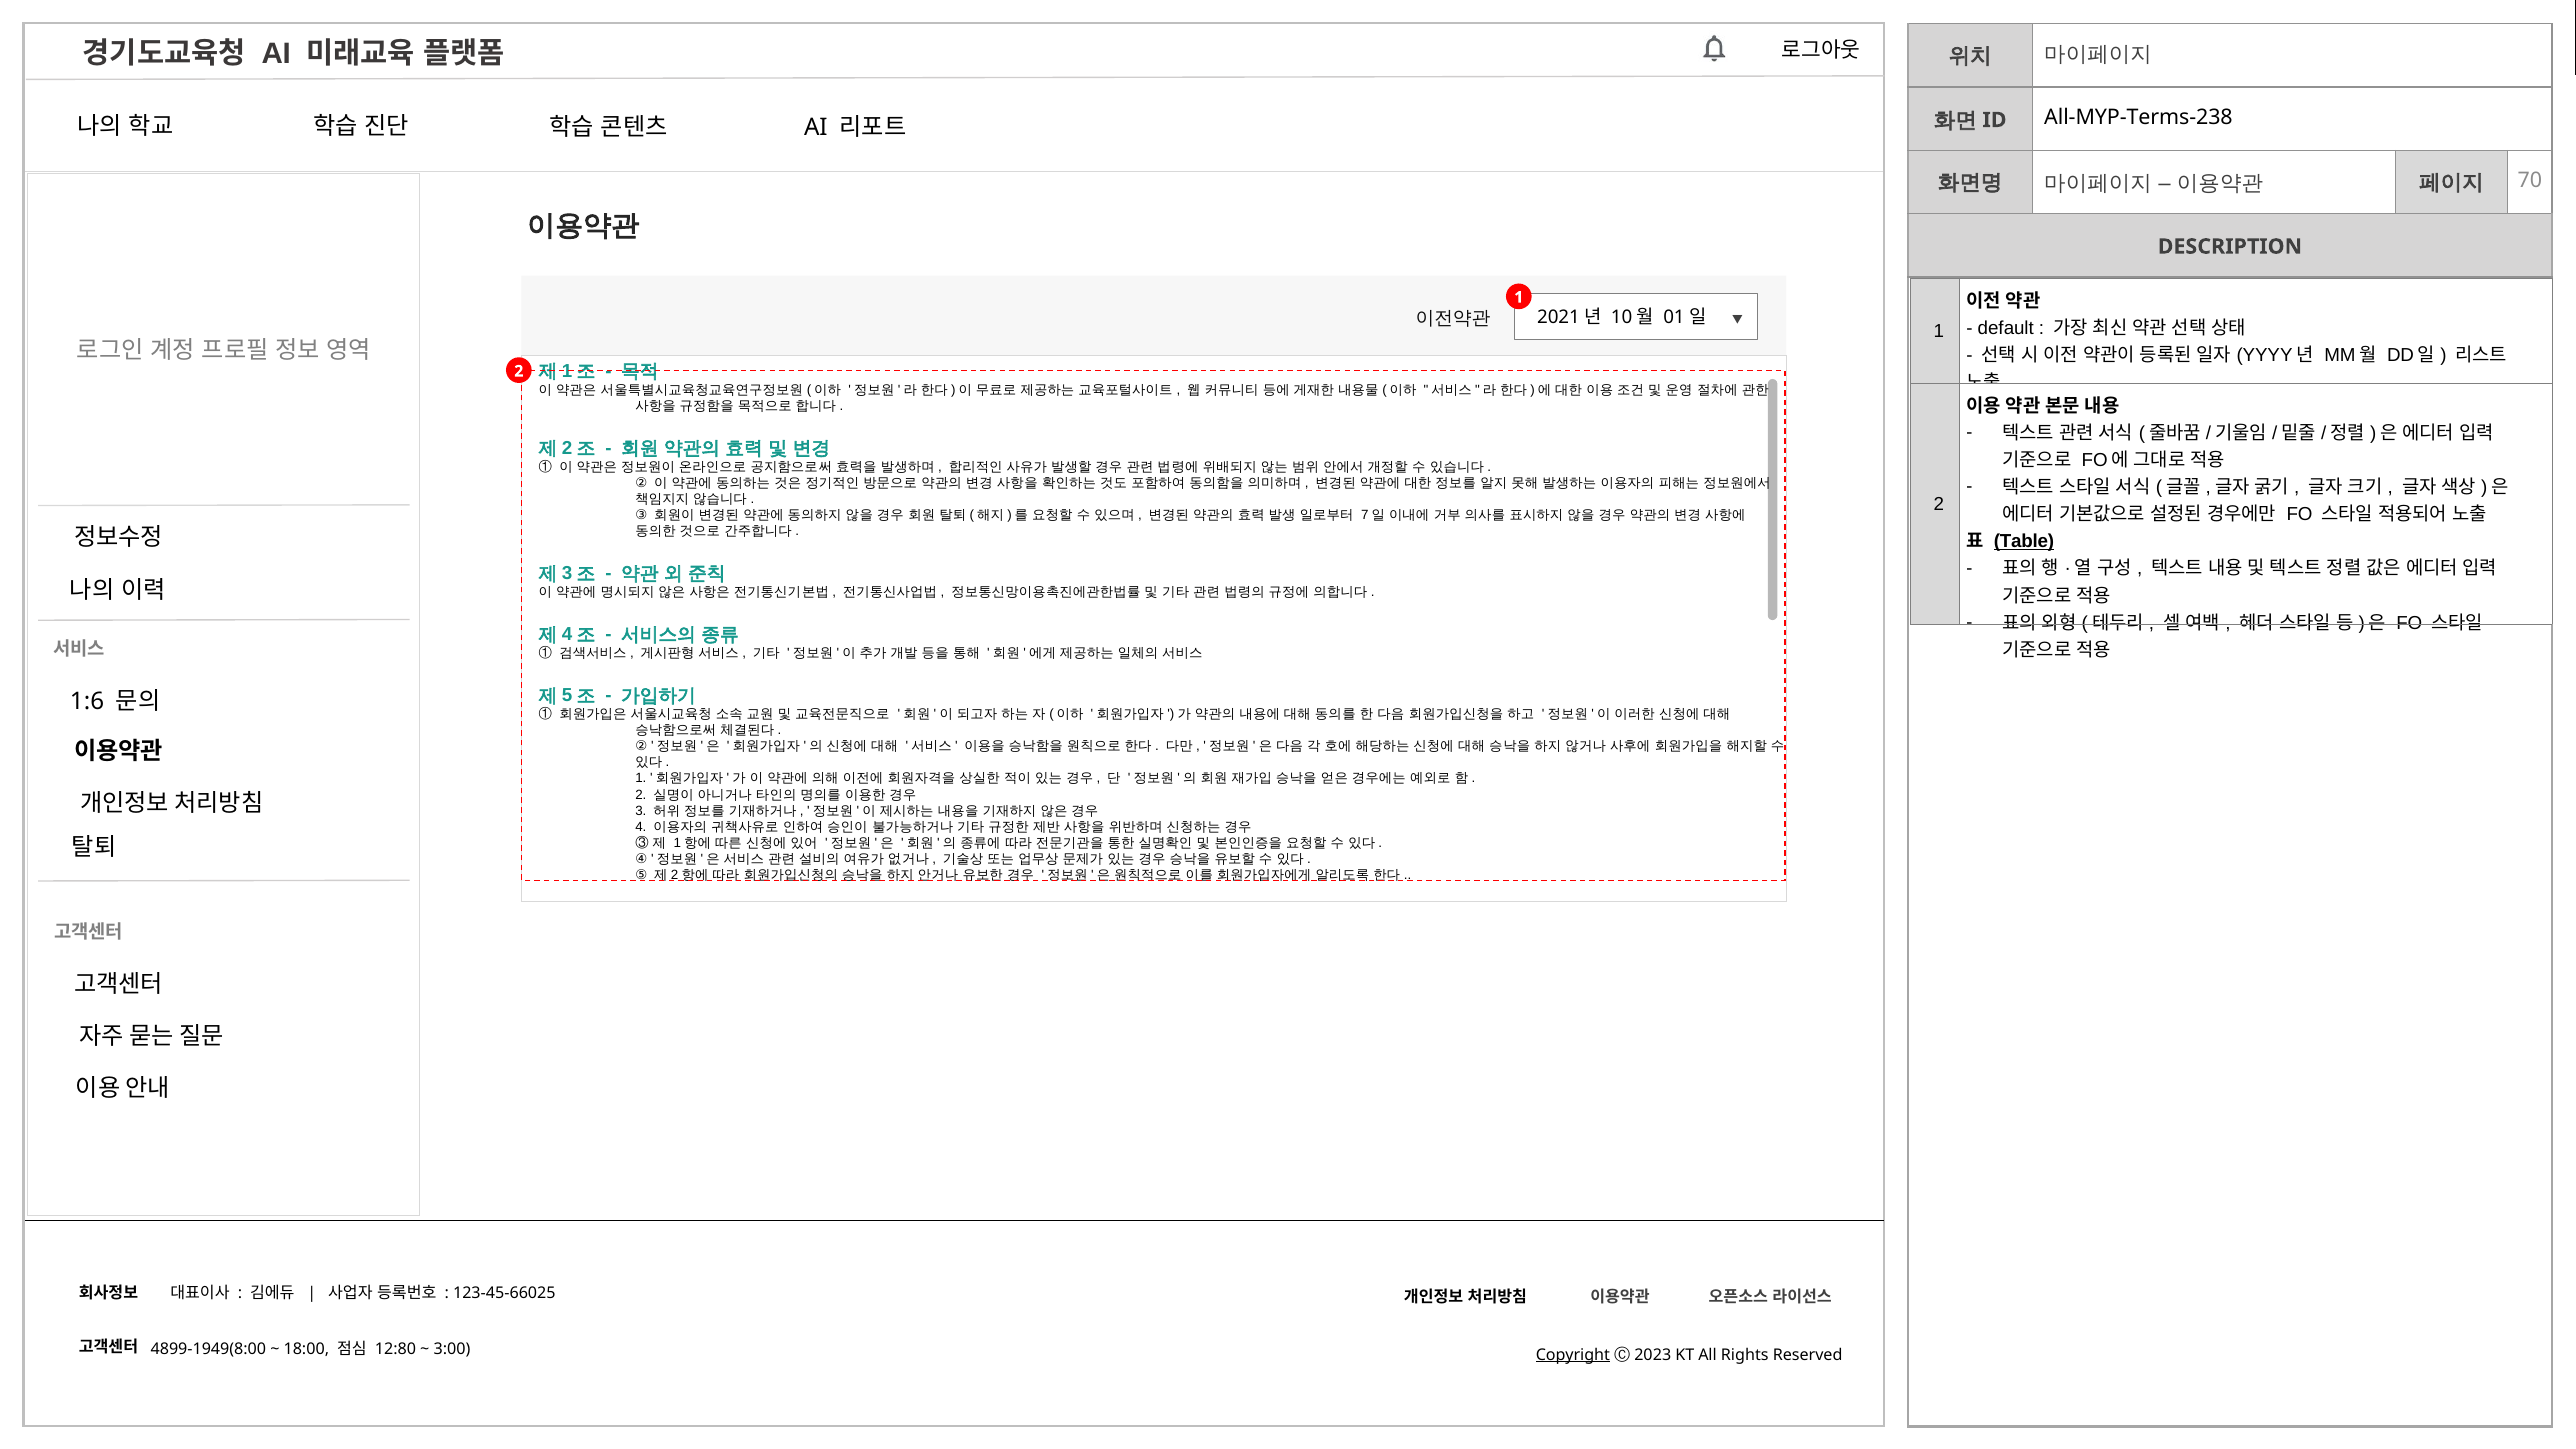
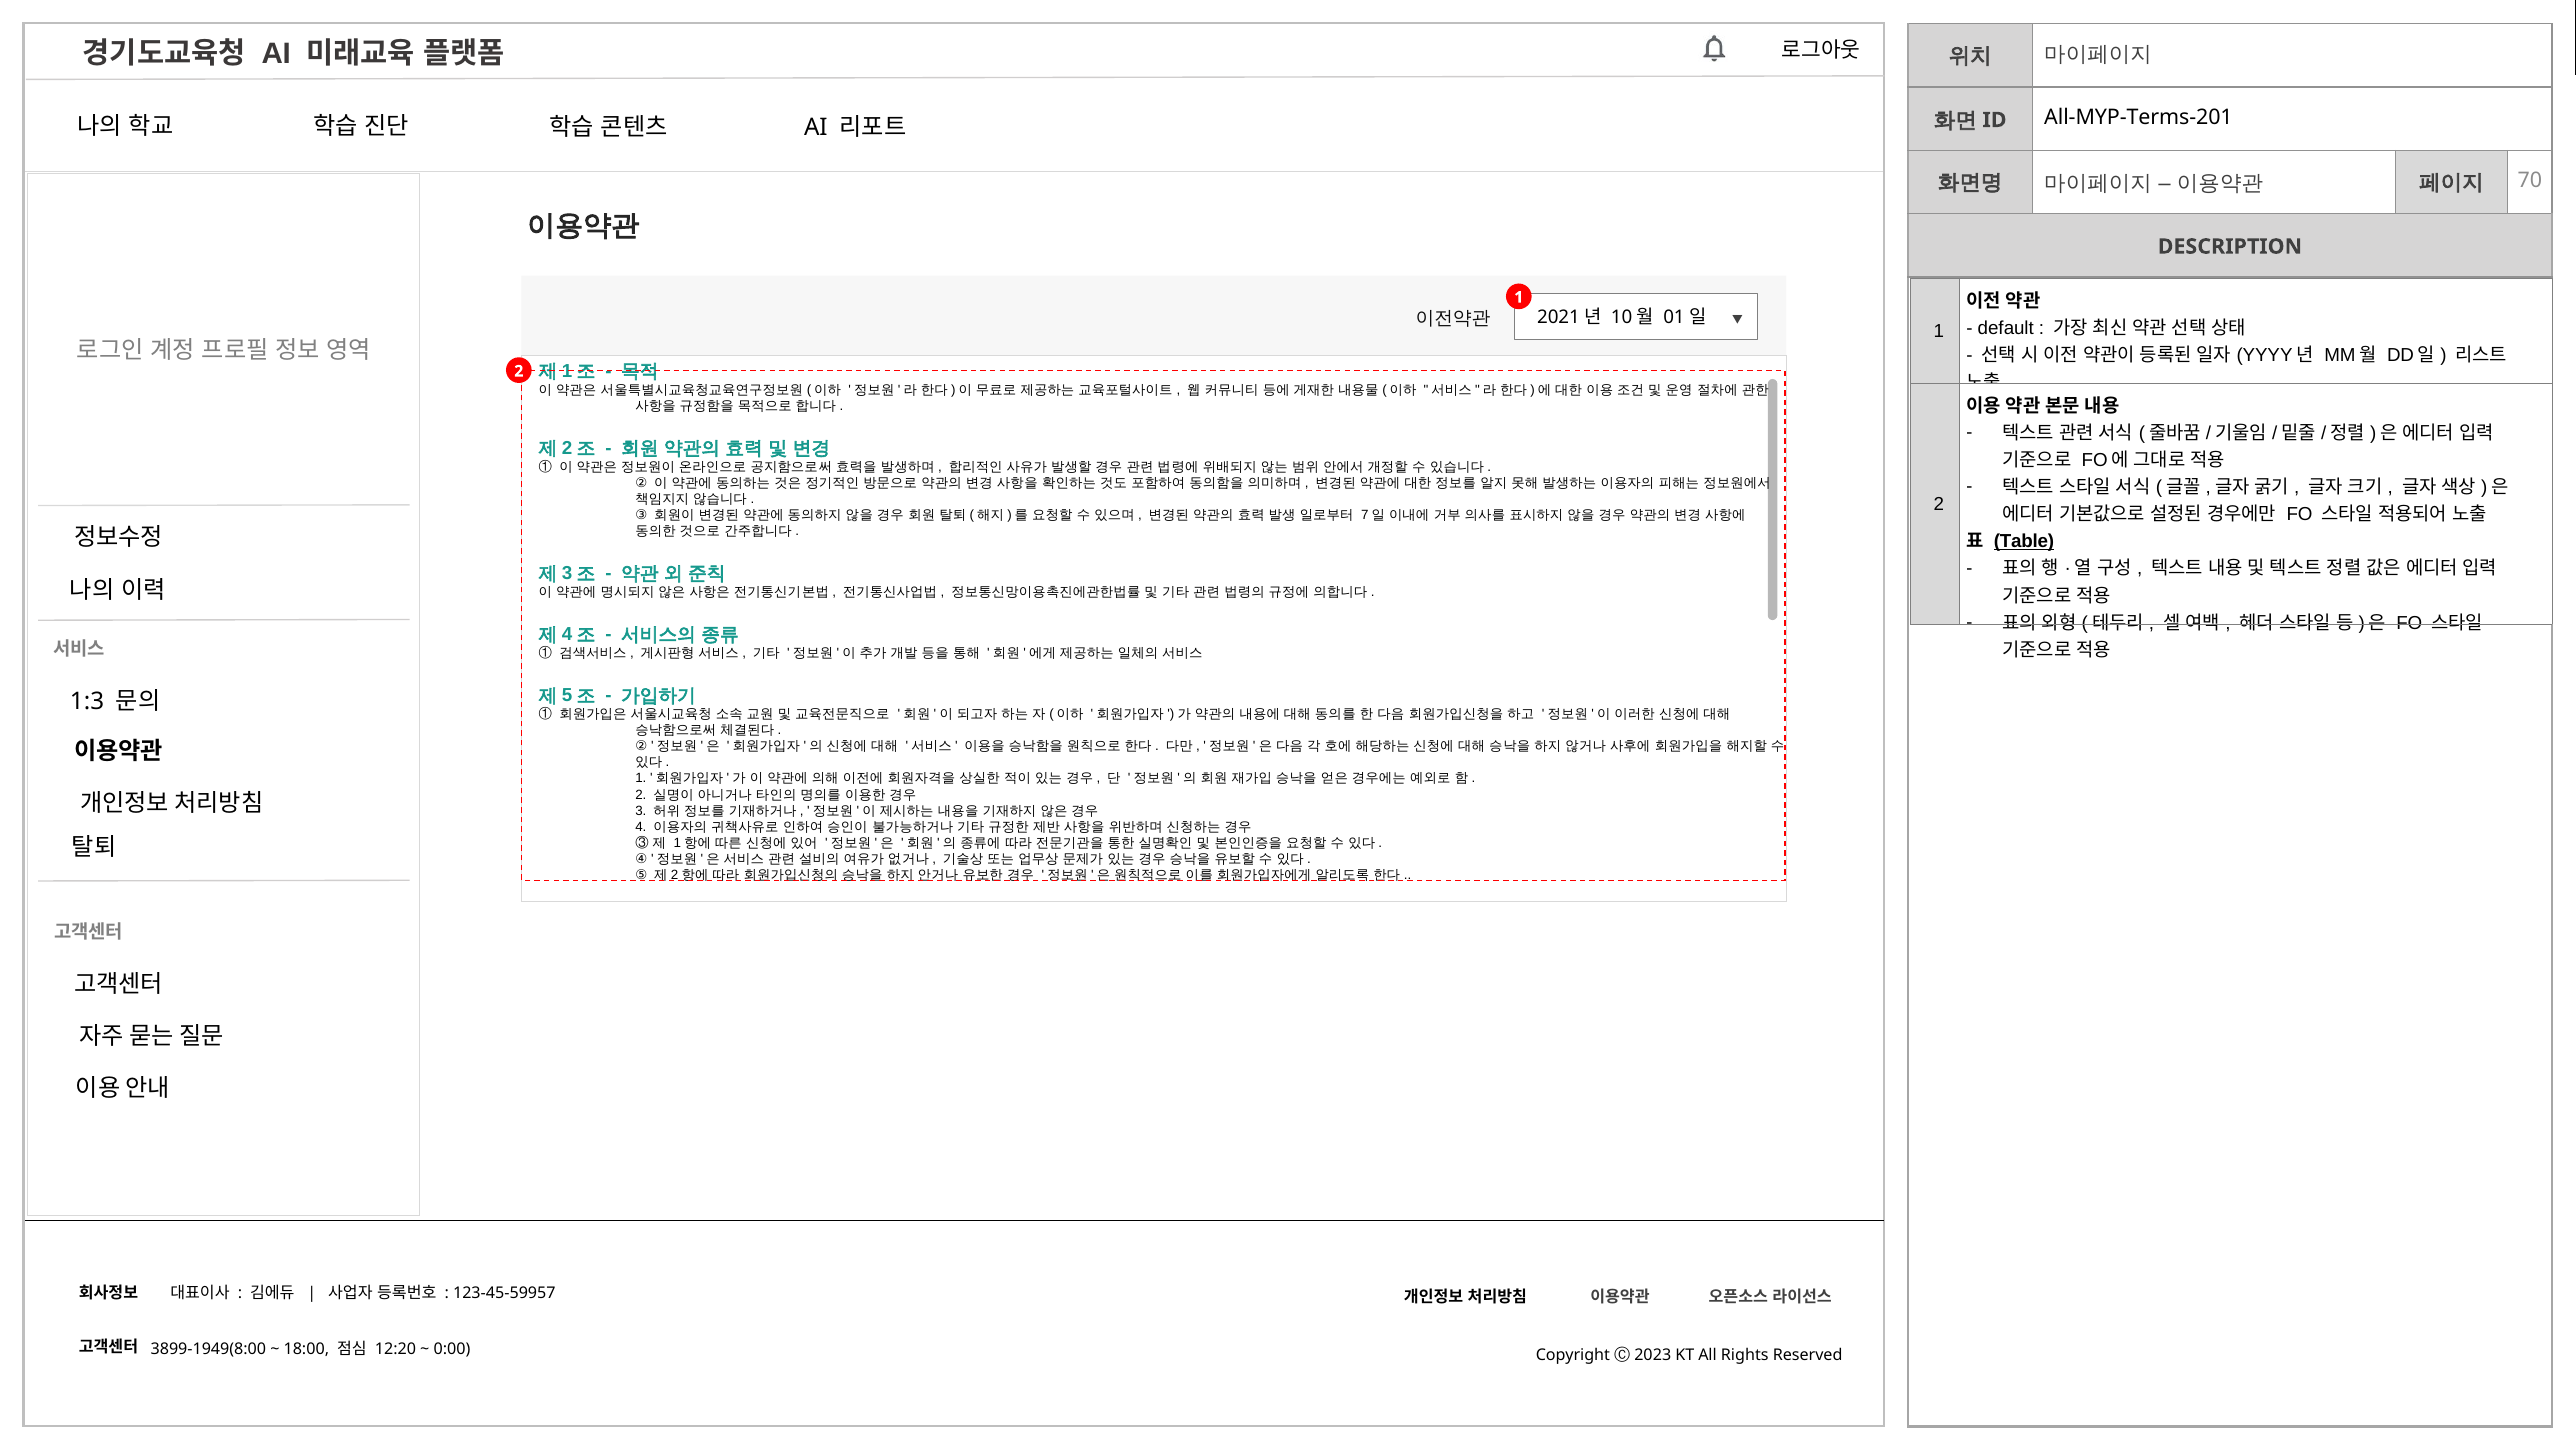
All-MYP-Terms-238: All-MYP-Terms-238 -> All-MYP-Terms-201
1:6: 1:6 -> 1:3
123-45-66025: 123-45-66025 -> 123-45-59957
4899-1949(8:00: 4899-1949(8:00 -> 3899-1949(8:00
12:80: 12:80 -> 12:20
3:00: 3:00 -> 0:00
Copyright underline: present -> none
